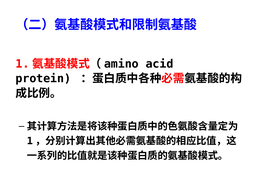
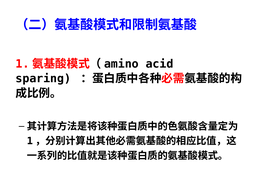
protein: protein -> sparing
